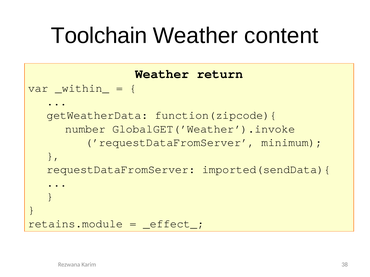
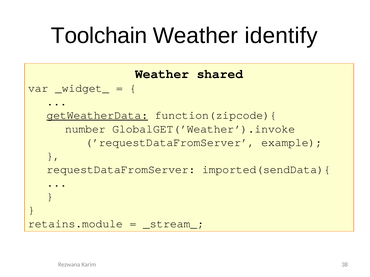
content: content -> identify
return: return -> shared
_within_: _within_ -> _widget_
getWeatherData underline: none -> present
minimum: minimum -> example
_effect_: _effect_ -> _stream_
